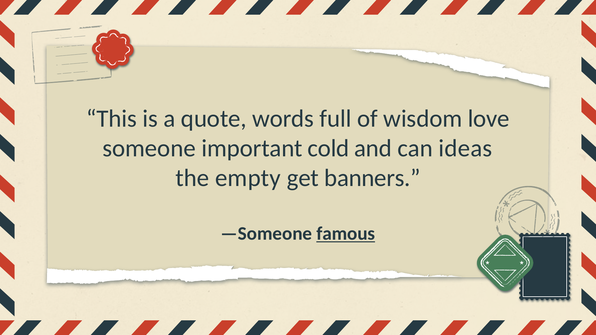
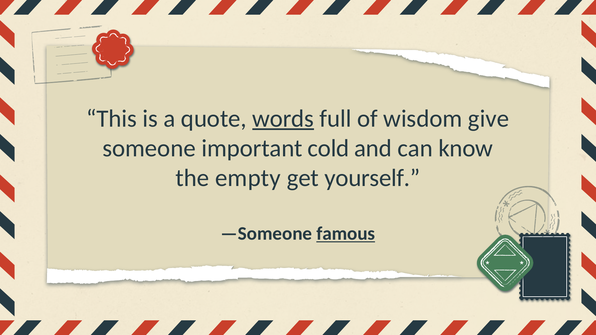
words underline: none -> present
love: love -> give
ideas: ideas -> know
banners: banners -> yourself
